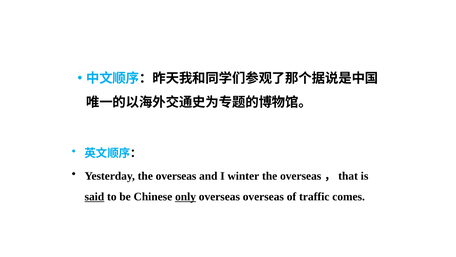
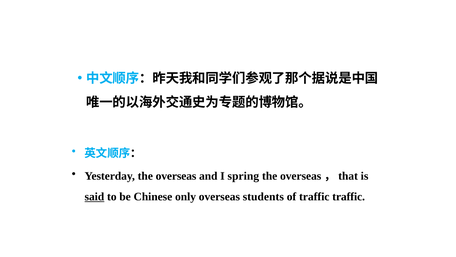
winter: winter -> spring
only underline: present -> none
overseas overseas: overseas -> students
traffic comes: comes -> traffic
